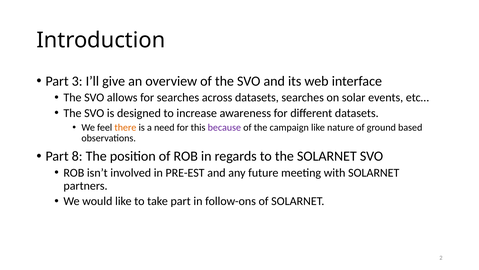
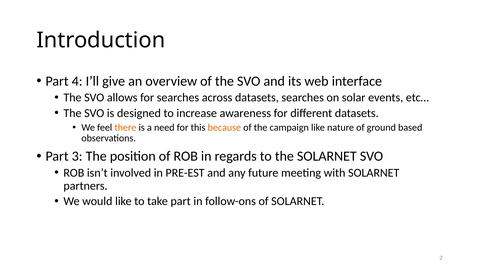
3: 3 -> 4
because colour: purple -> orange
8: 8 -> 3
